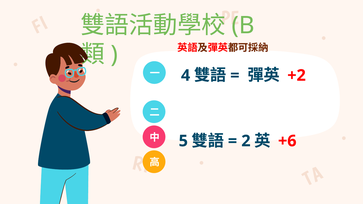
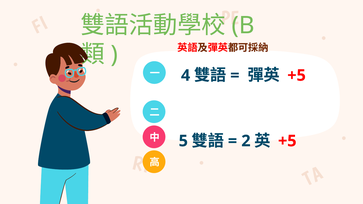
+2 at (297, 75): +2 -> +5
+6 at (287, 141): +6 -> +5
